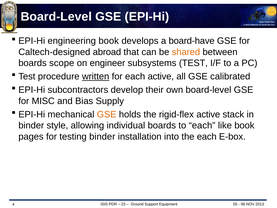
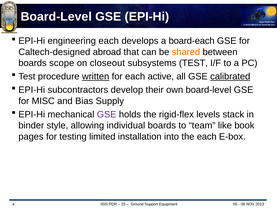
engineering book: book -> each
board-have: board-have -> board-each
engineer: engineer -> closeout
calibrated underline: none -> present
GSE at (107, 114) colour: orange -> purple
rigid-flex active: active -> levels
to each: each -> team
testing binder: binder -> limited
